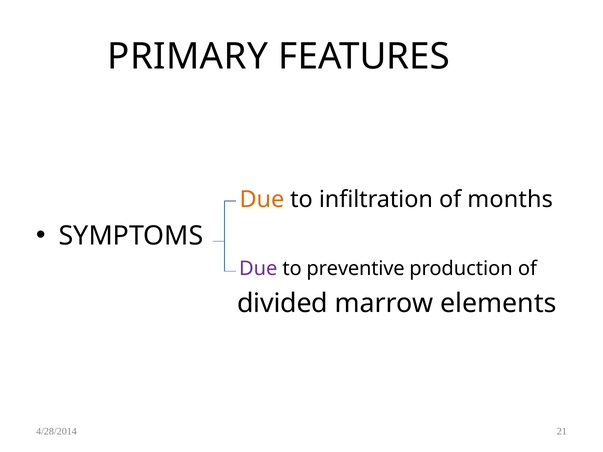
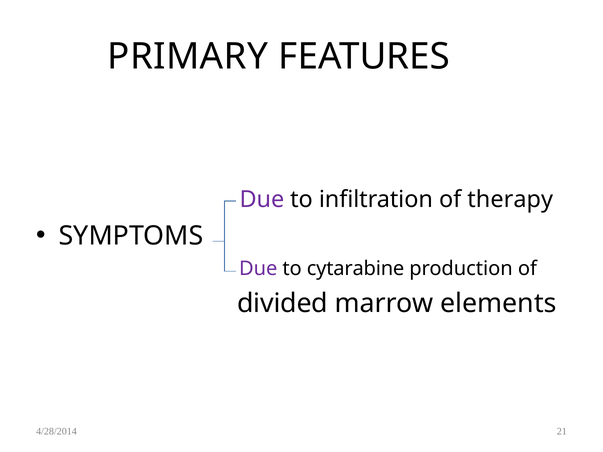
Due at (262, 199) colour: orange -> purple
months: months -> therapy
preventive: preventive -> cytarabine
